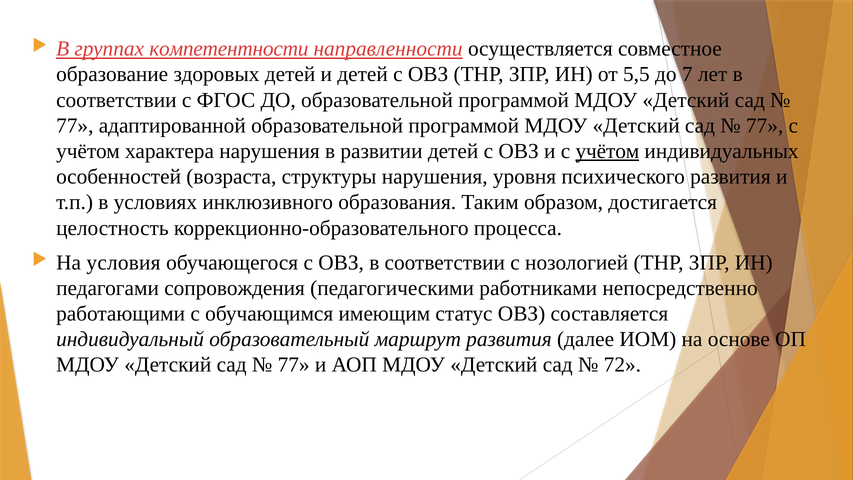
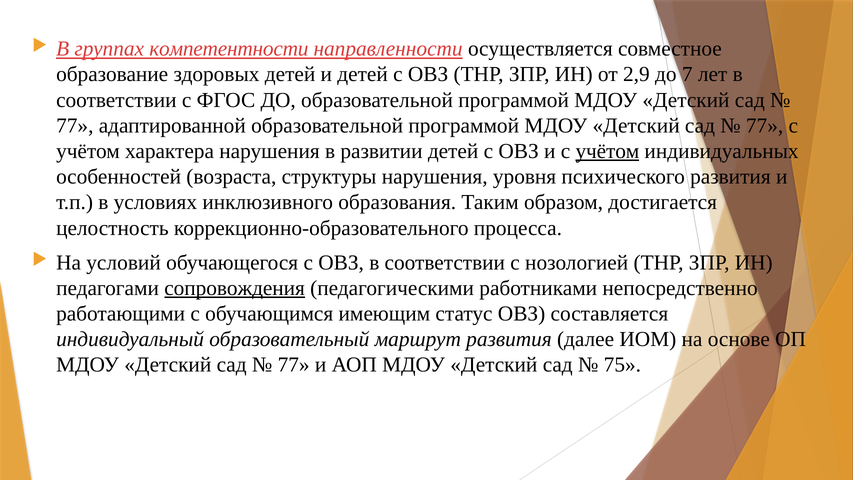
5,5: 5,5 -> 2,9
условия: условия -> условий
сопровождения underline: none -> present
72: 72 -> 75
